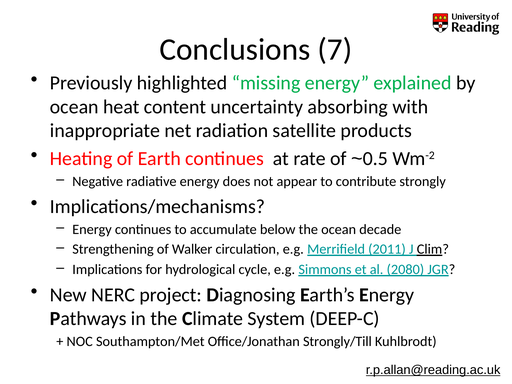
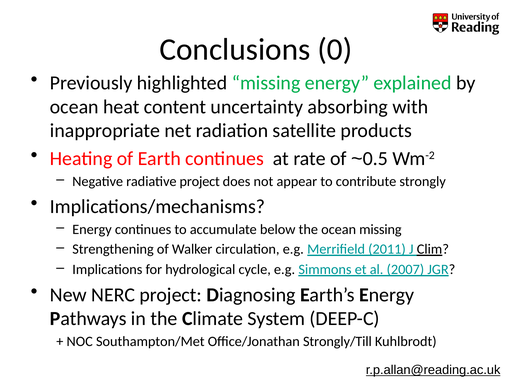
7: 7 -> 0
radiative energy: energy -> project
ocean decade: decade -> missing
2080: 2080 -> 2007
